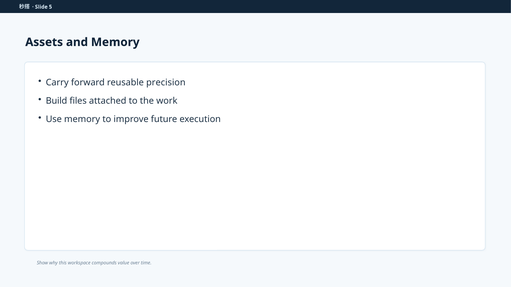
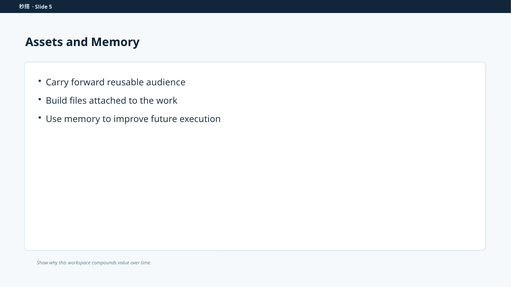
precision: precision -> audience
